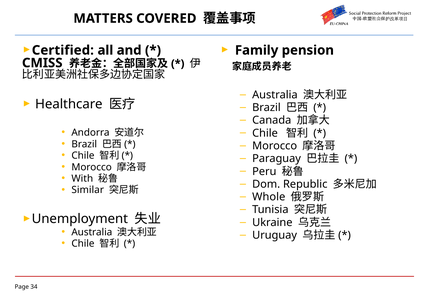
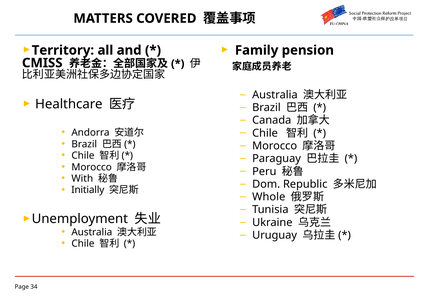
Certified: Certified -> Territory
Similar: Similar -> Initially
